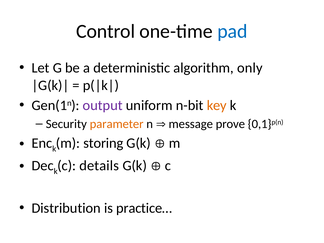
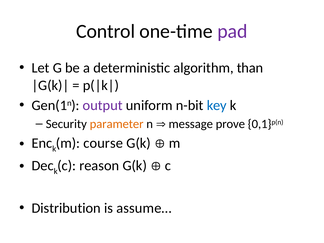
pad colour: blue -> purple
only: only -> than
key colour: orange -> blue
storing: storing -> course
details: details -> reason
practice…: practice… -> assume…
